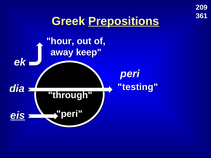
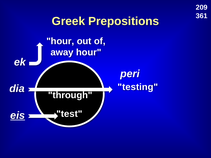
Prepositions underline: present -> none
away keep: keep -> hour
peri at (69, 114): peri -> test
